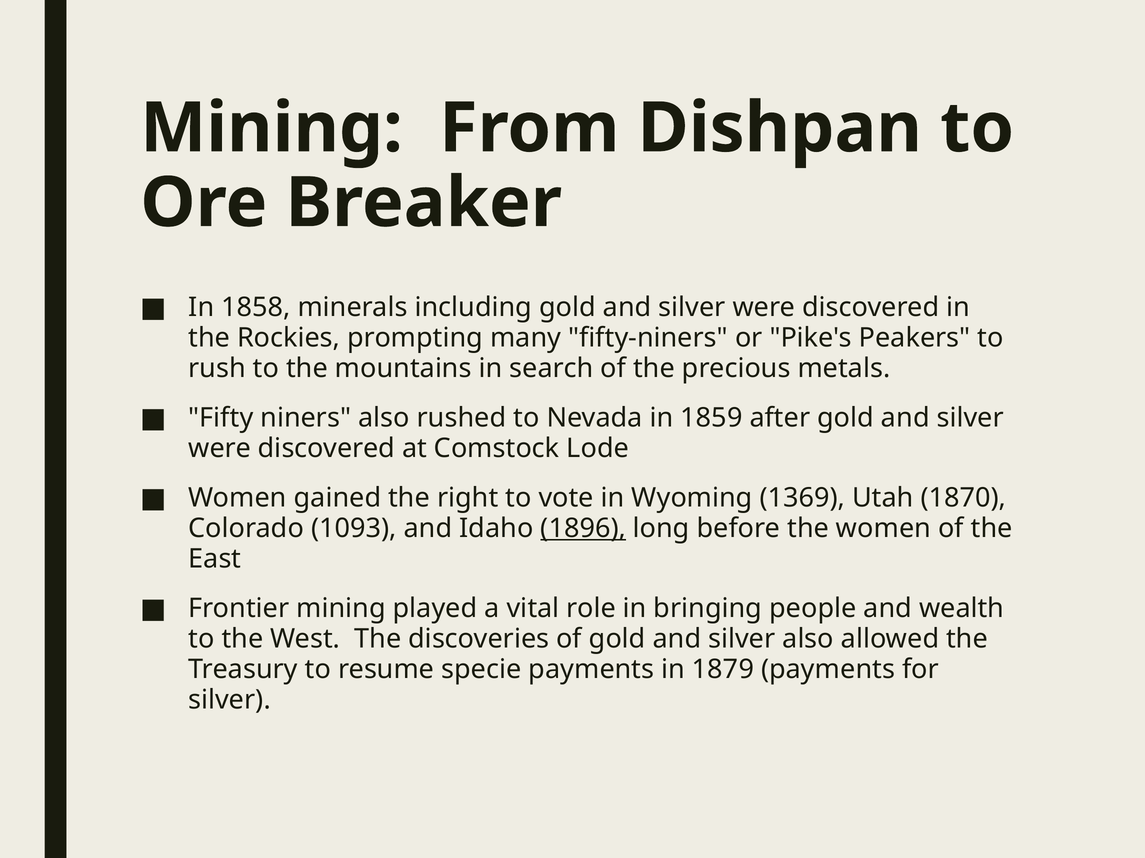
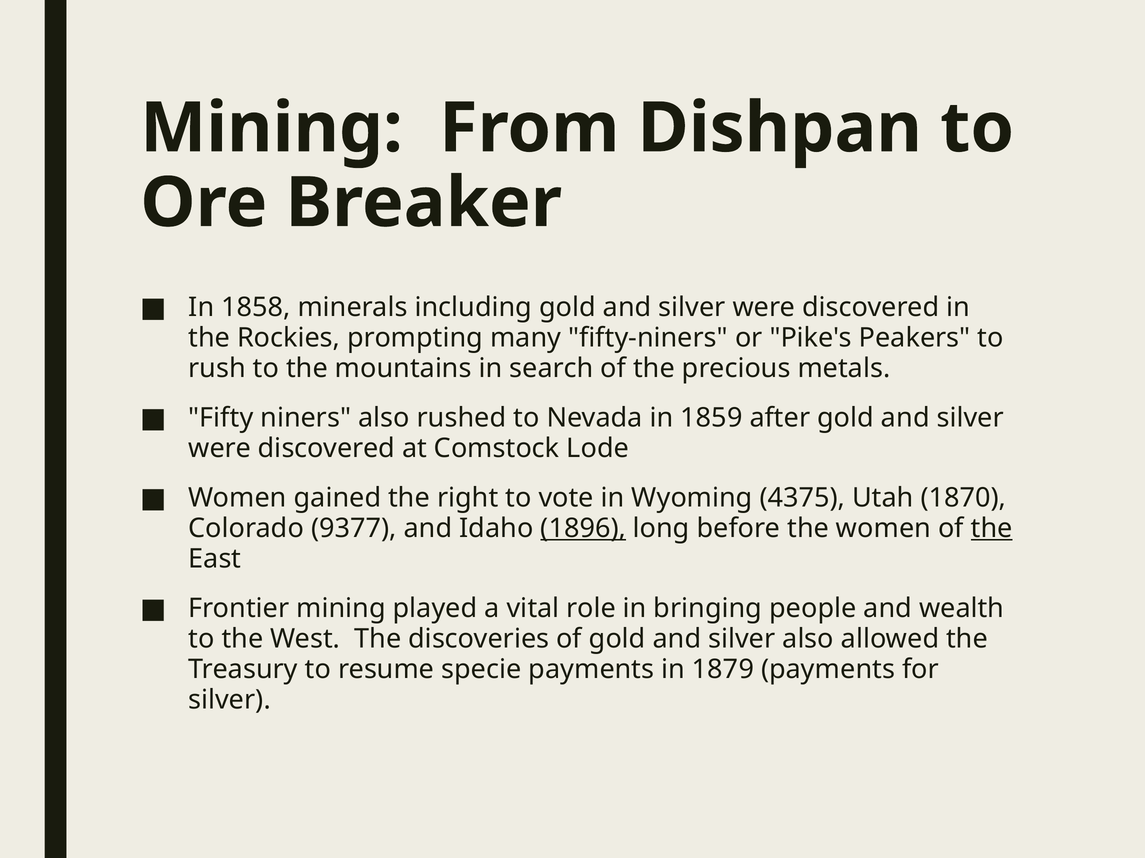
1369: 1369 -> 4375
1093: 1093 -> 9377
the at (992, 529) underline: none -> present
